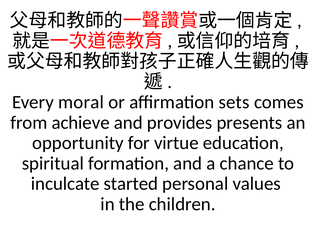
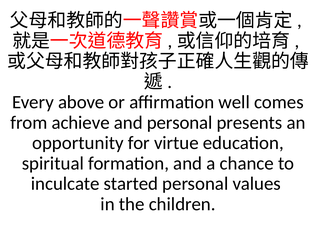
moral: moral -> above
sets: sets -> well
and provides: provides -> personal
